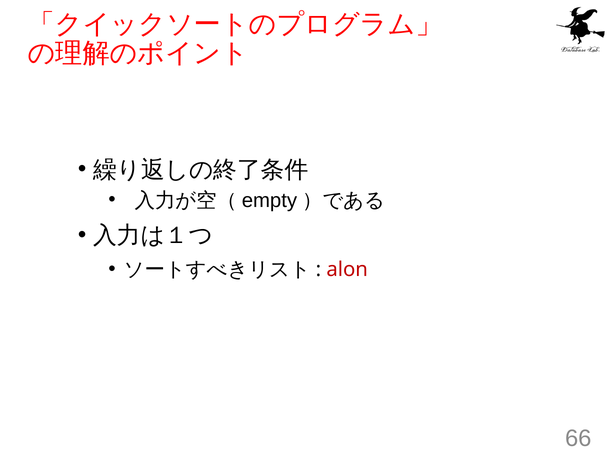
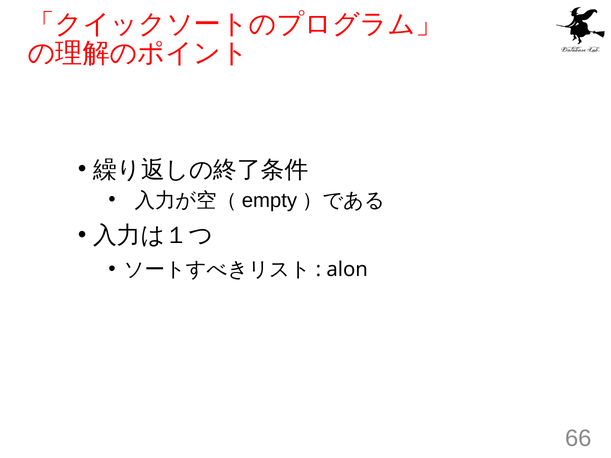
alon colour: red -> black
